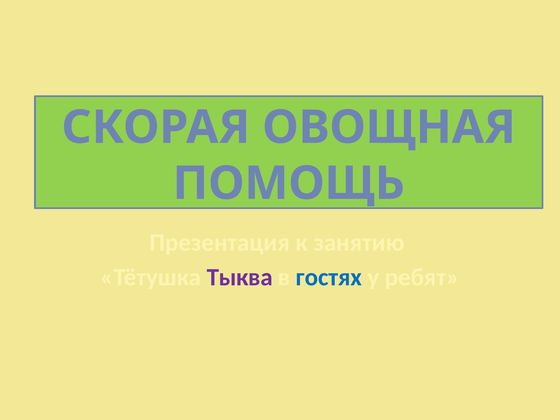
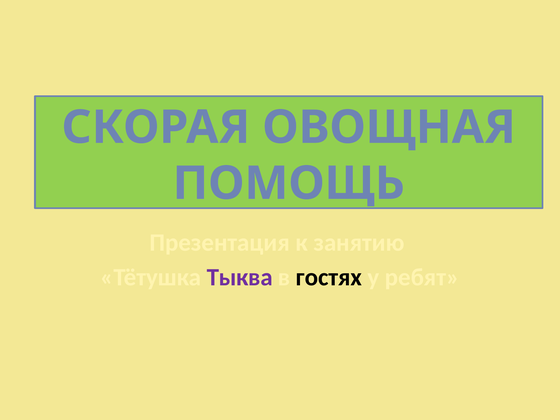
гостях colour: blue -> black
